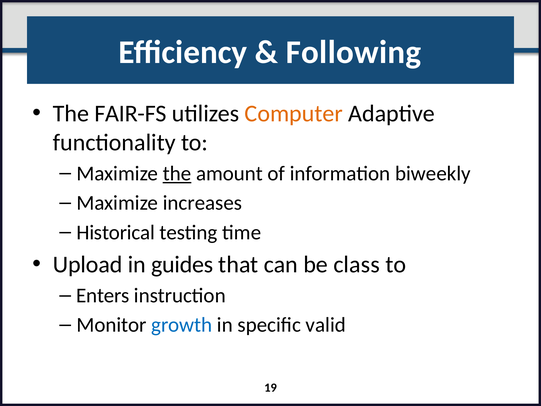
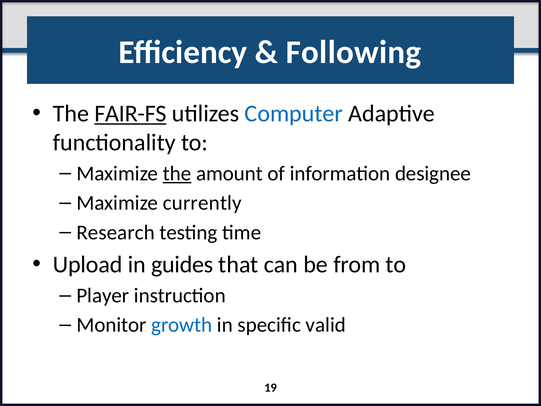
FAIR-FS underline: none -> present
Computer colour: orange -> blue
biweekly: biweekly -> designee
increases: increases -> currently
Historical: Historical -> Research
class: class -> from
Enters: Enters -> Player
